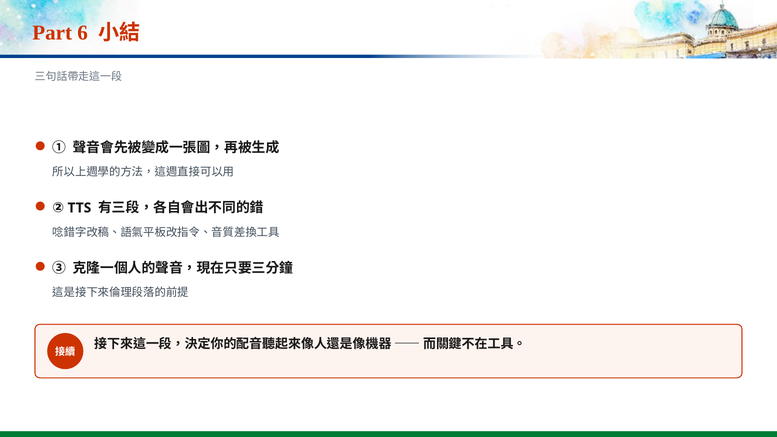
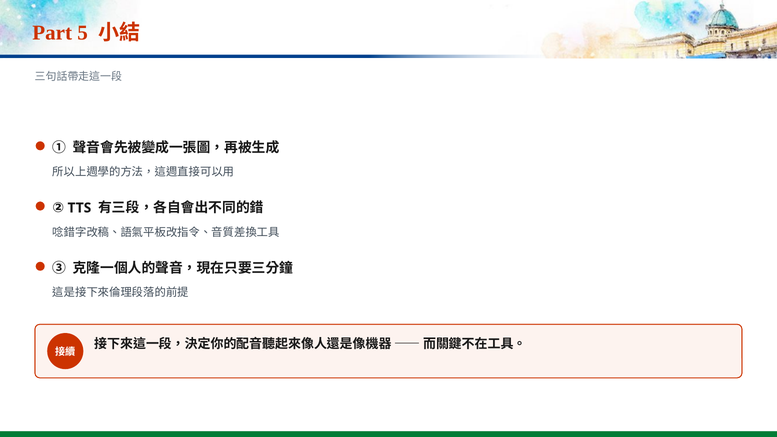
6: 6 -> 5
